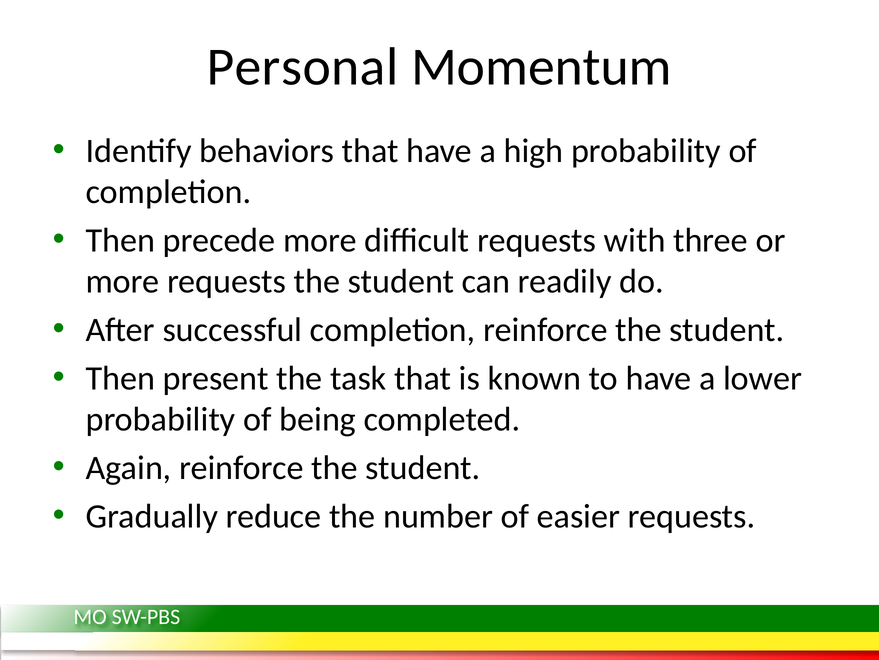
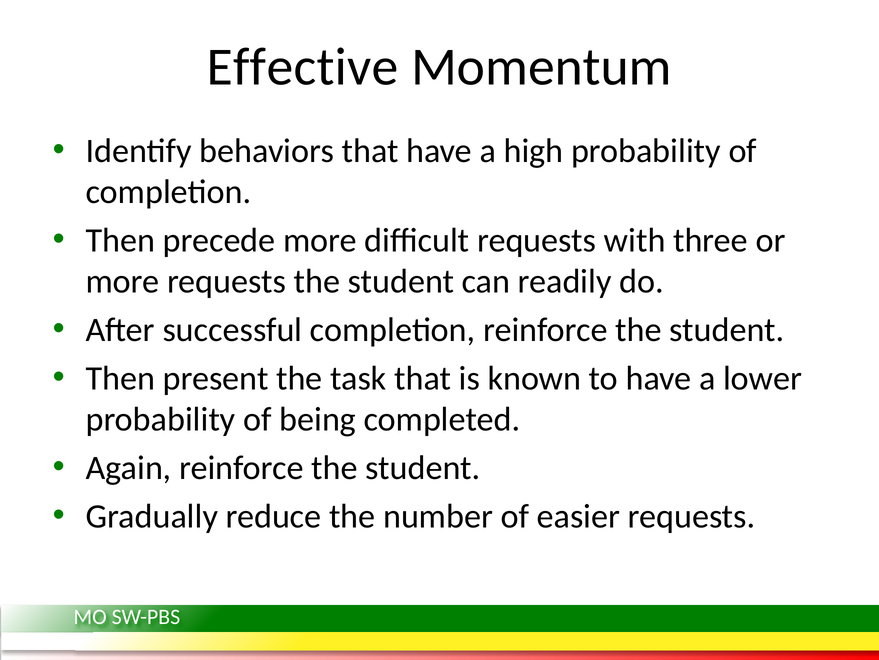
Personal: Personal -> Effective
